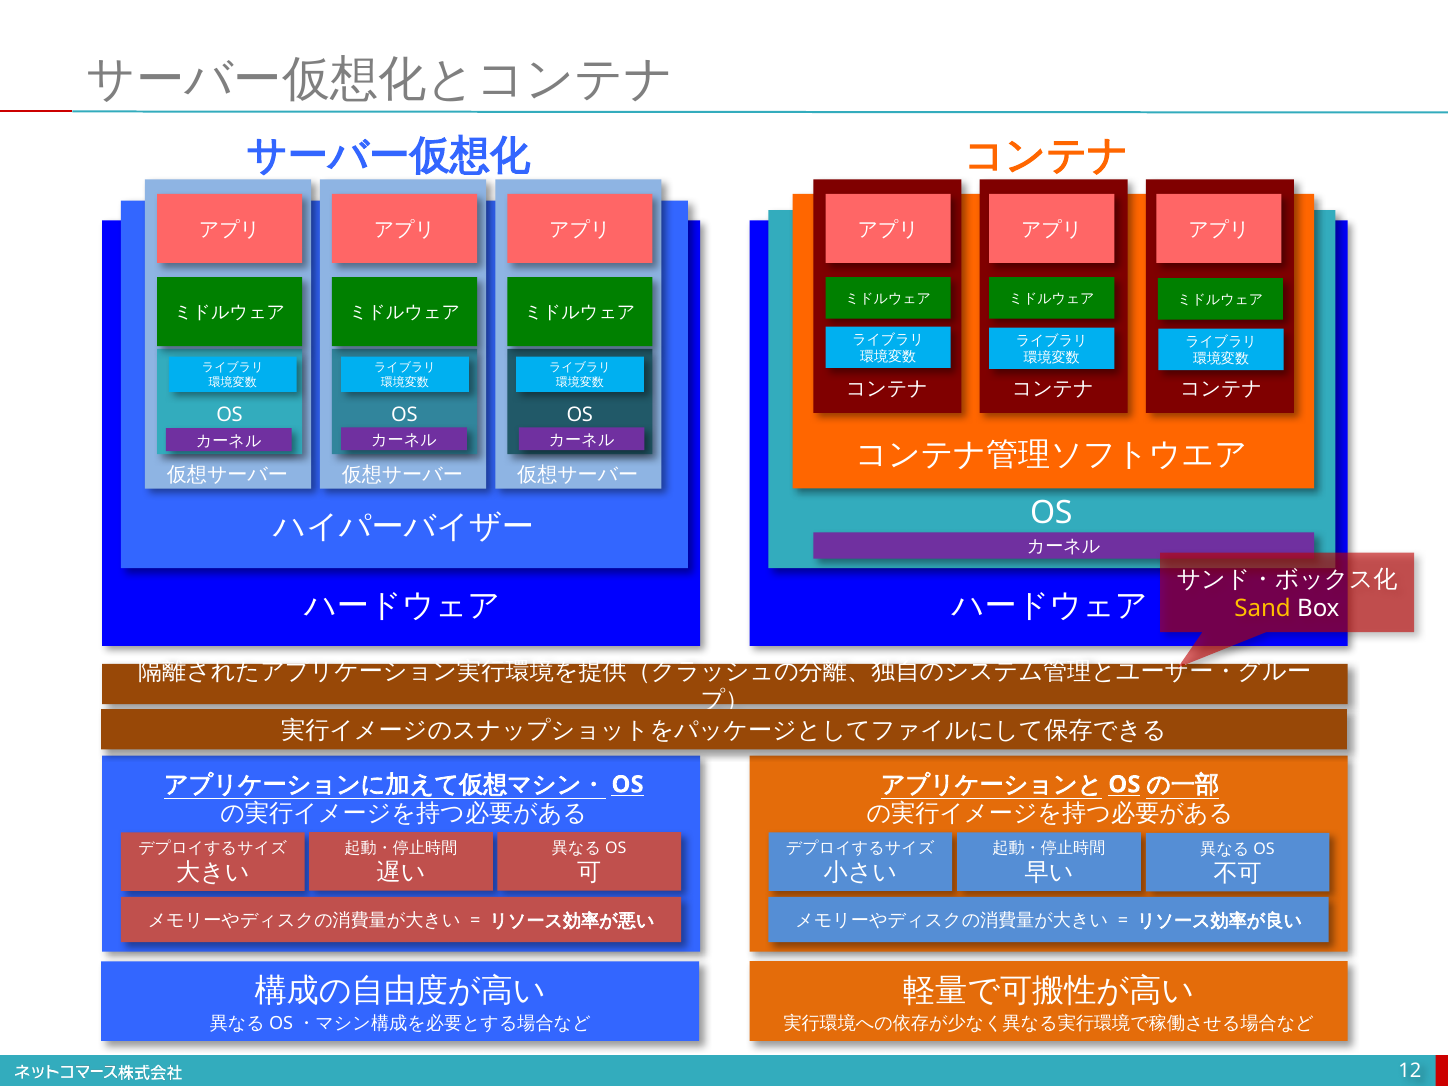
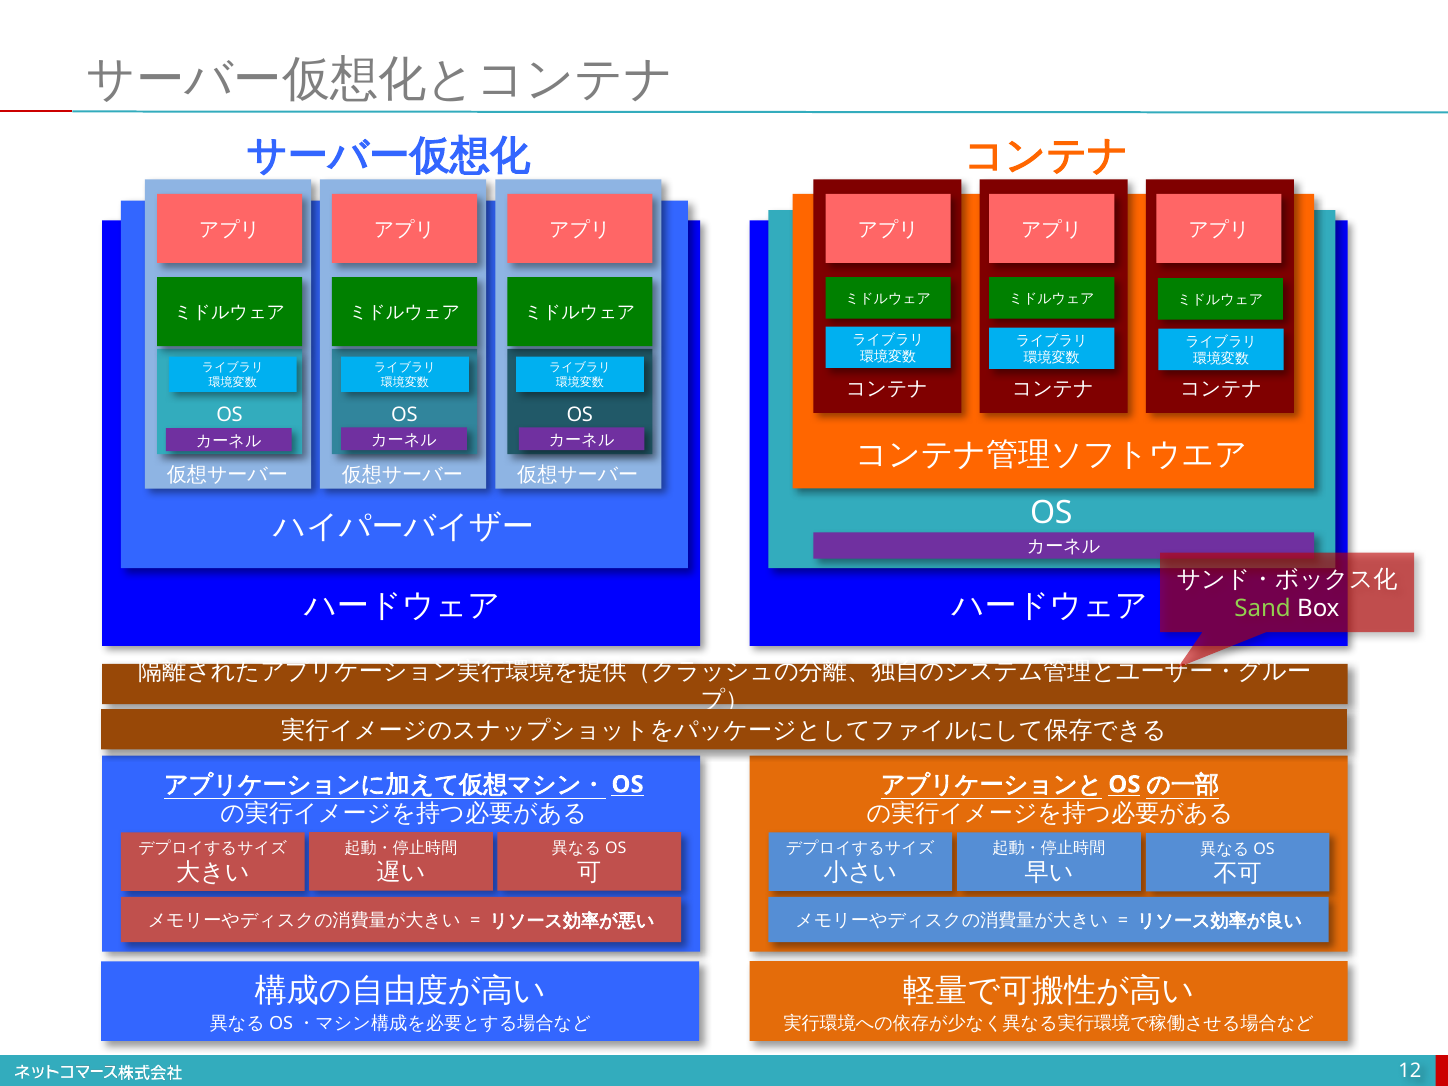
Sand colour: yellow -> light green
